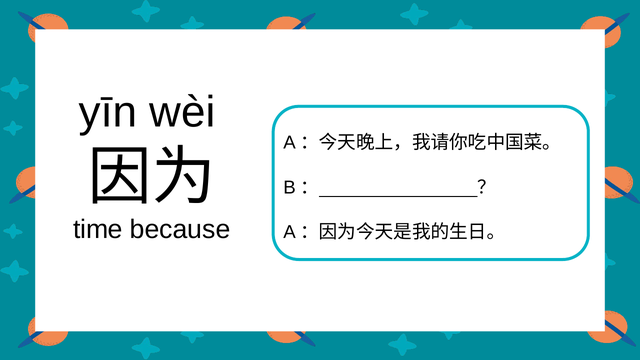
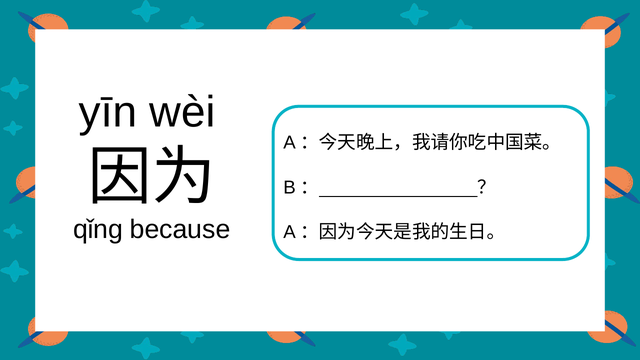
time: time -> qǐng
